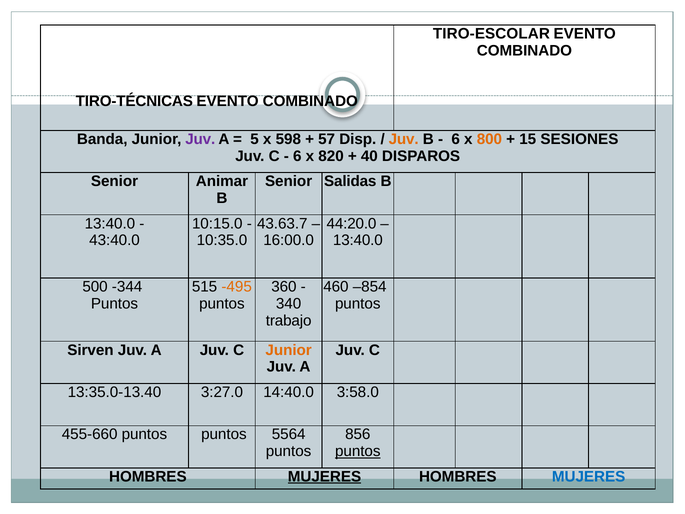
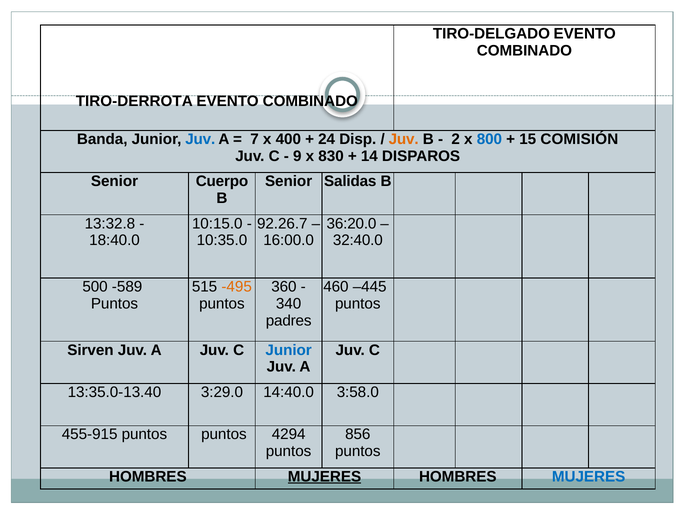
TIRO-ESCOLAR: TIRO-ESCOLAR -> TIRO-DELGADO
TIRO-TÉCNICAS: TIRO-TÉCNICAS -> TIRO-DERROTA
Juv at (200, 139) colour: purple -> blue
5: 5 -> 7
598: 598 -> 400
57: 57 -> 24
6 at (456, 139): 6 -> 2
800 colour: orange -> blue
SESIONES: SESIONES -> COMISIÓN
6 at (297, 156): 6 -> 9
820: 820 -> 830
40: 40 -> 14
Animar: Animar -> Cuerpo
13:40.0 at (110, 223): 13:40.0 -> 13:32.8
43.63.7: 43.63.7 -> 92.26.7
44:20.0: 44:20.0 -> 36:20.0
43:40.0: 43:40.0 -> 18:40.0
13:40.0 at (358, 240): 13:40.0 -> 32:40.0
-344: -344 -> -589
–854: –854 -> –445
trabajo: trabajo -> padres
Junior at (289, 350) colour: orange -> blue
3:27.0: 3:27.0 -> 3:29.0
455-660: 455-660 -> 455-915
5564: 5564 -> 4294
puntos at (358, 451) underline: present -> none
